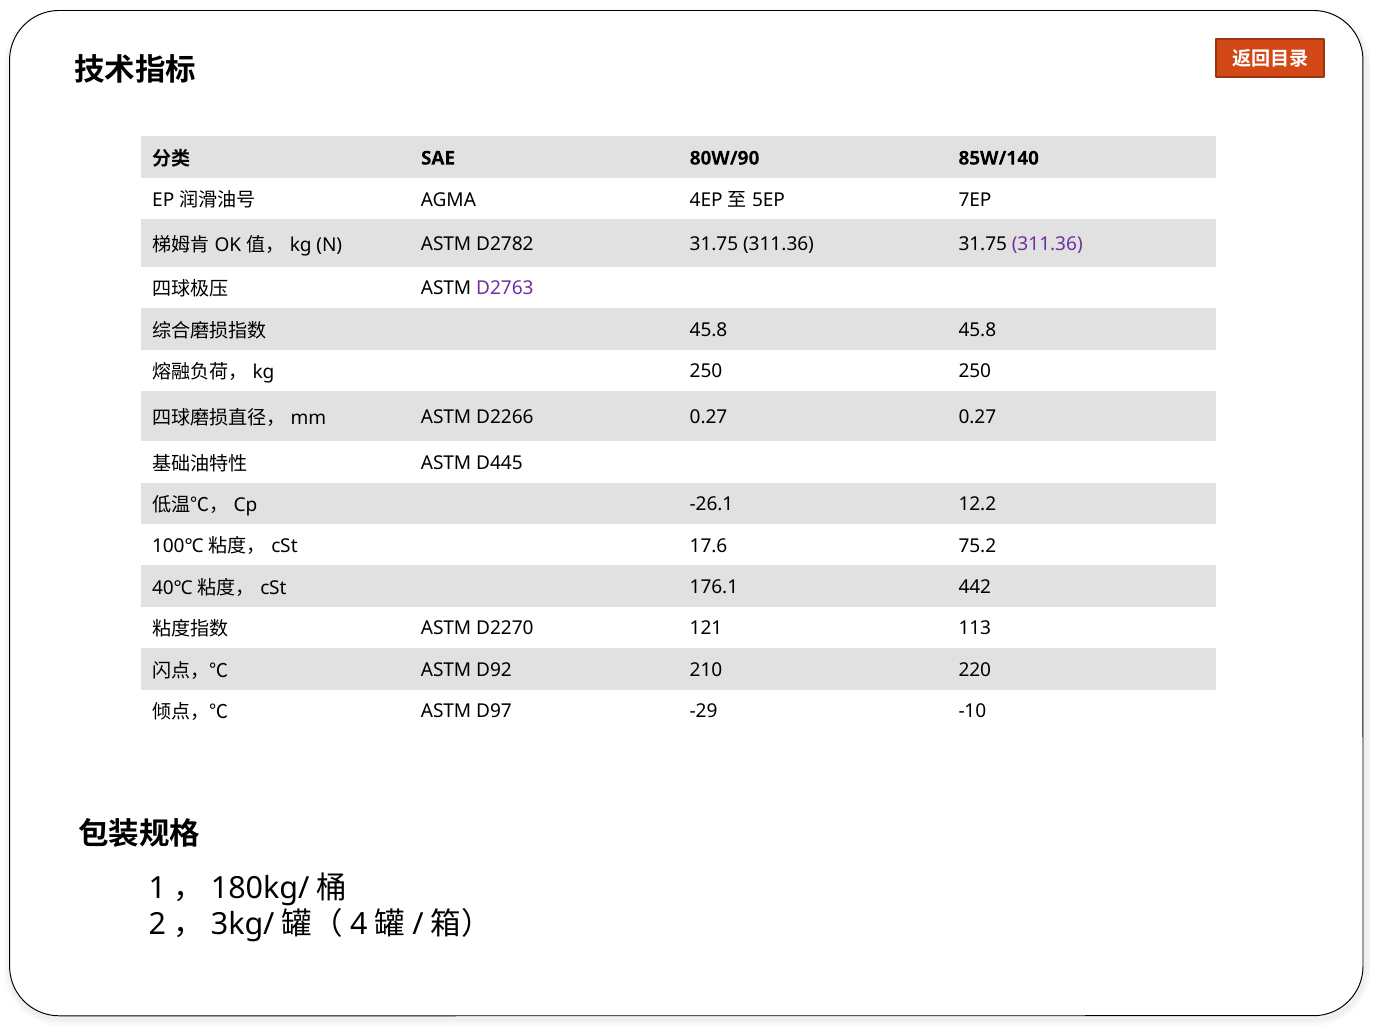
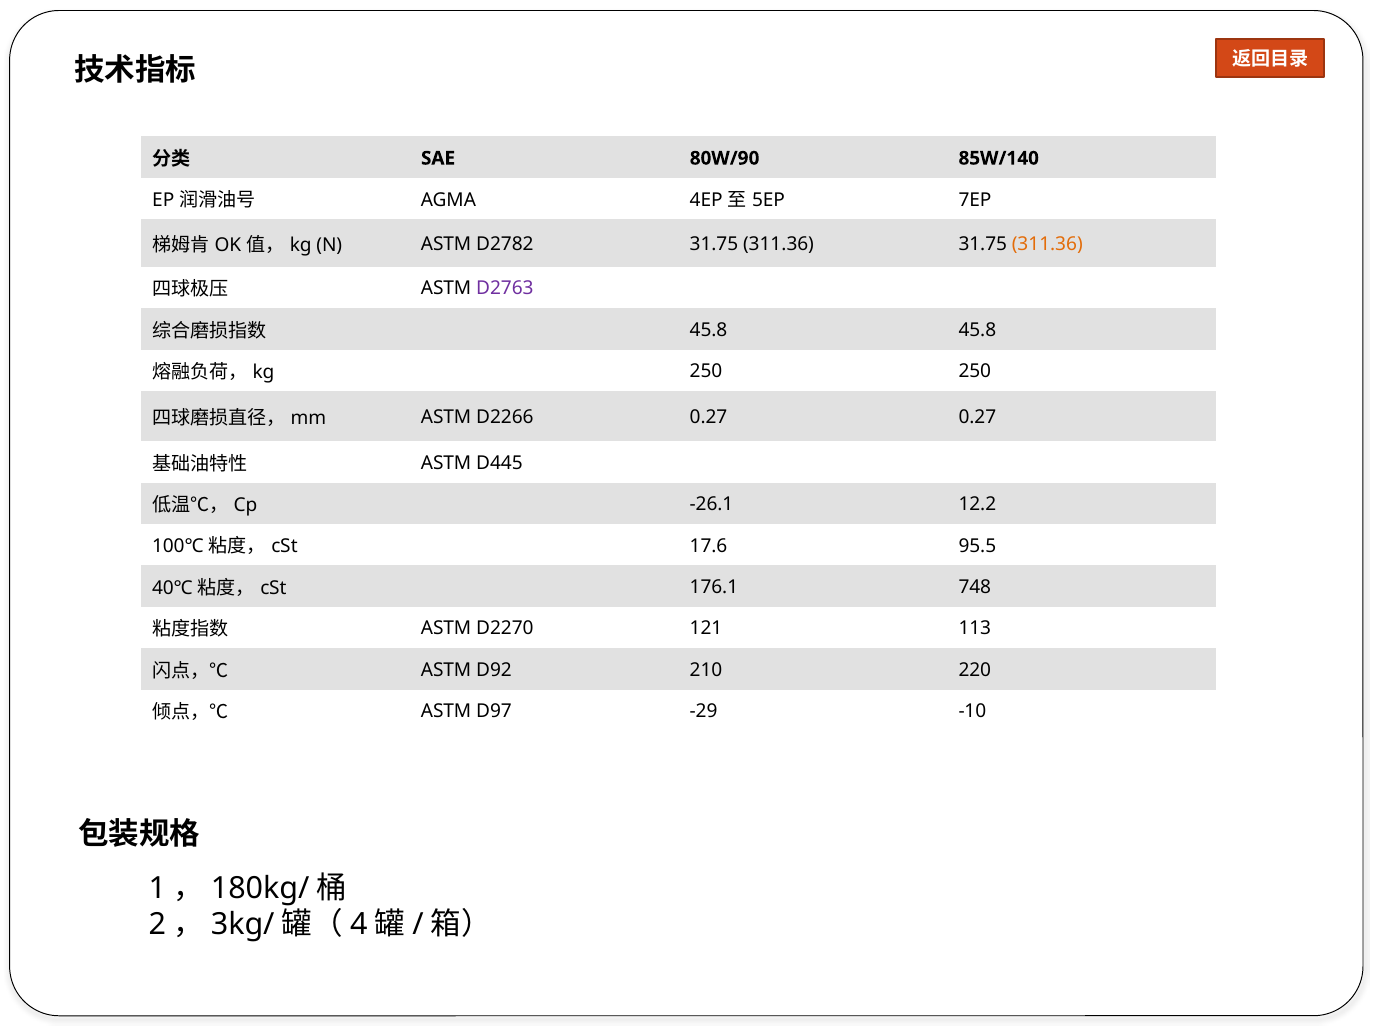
311.36 at (1047, 244) colour: purple -> orange
75.2: 75.2 -> 95.5
442: 442 -> 748
